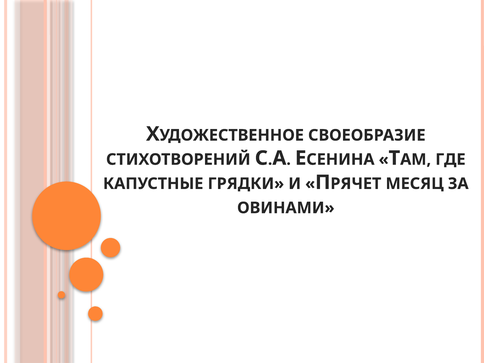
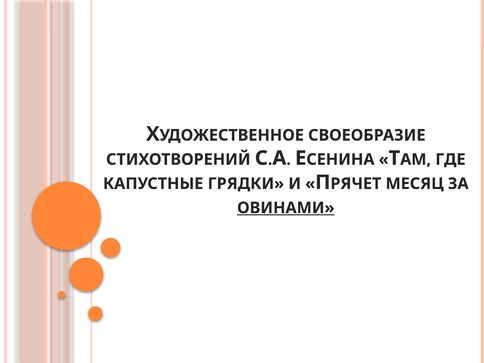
ОВИНАМИ underline: none -> present
